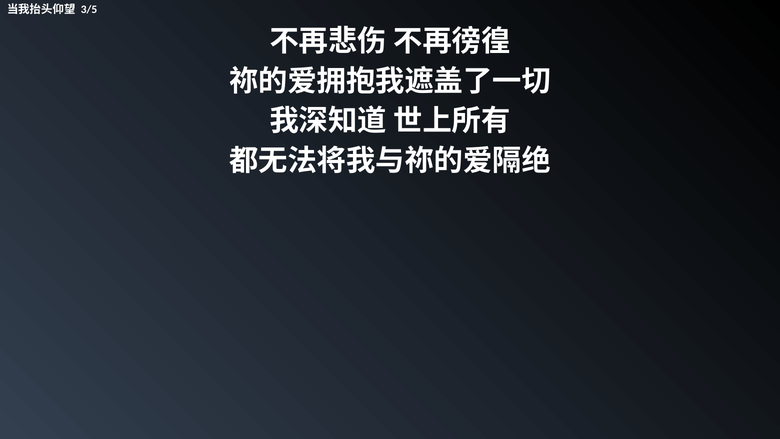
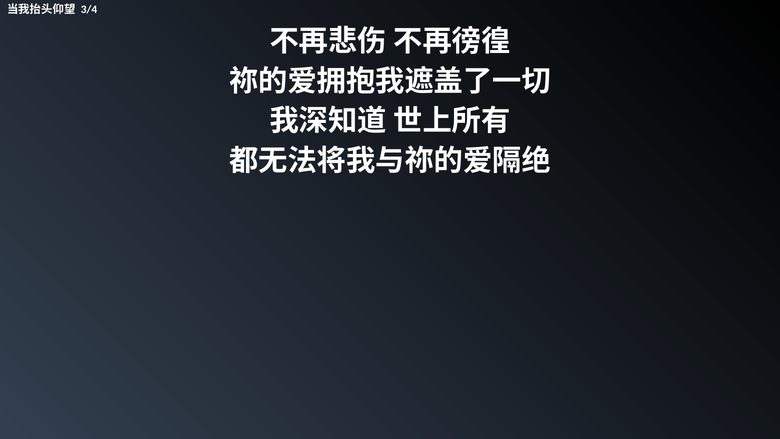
3/5: 3/5 -> 3/4
